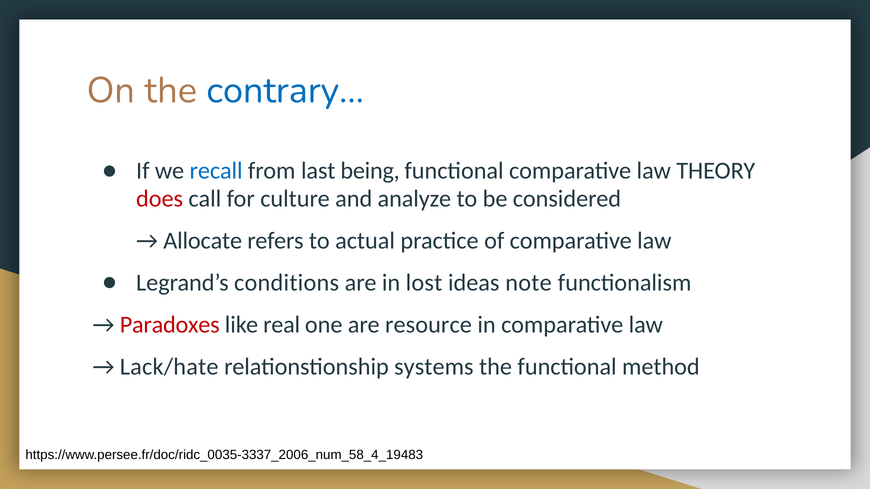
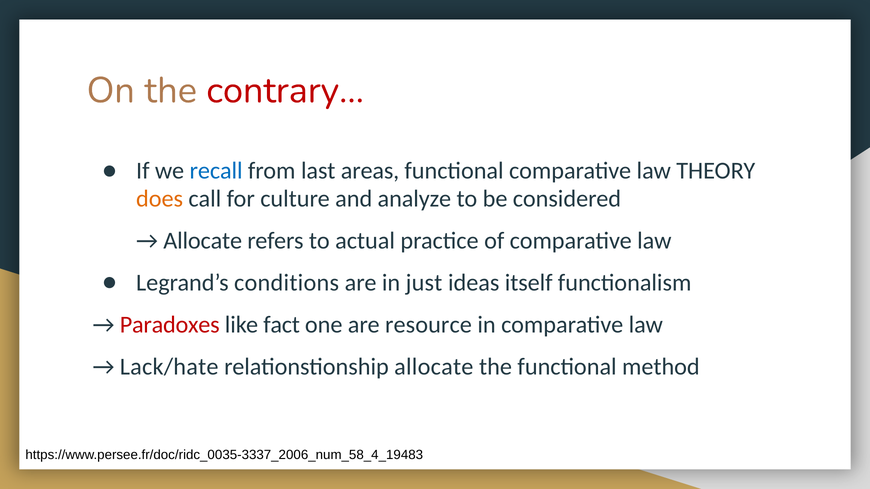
contrary… colour: blue -> red
being: being -> areas
does colour: red -> orange
lost: lost -> just
note: note -> itself
real: real -> fact
relationstionship systems: systems -> allocate
